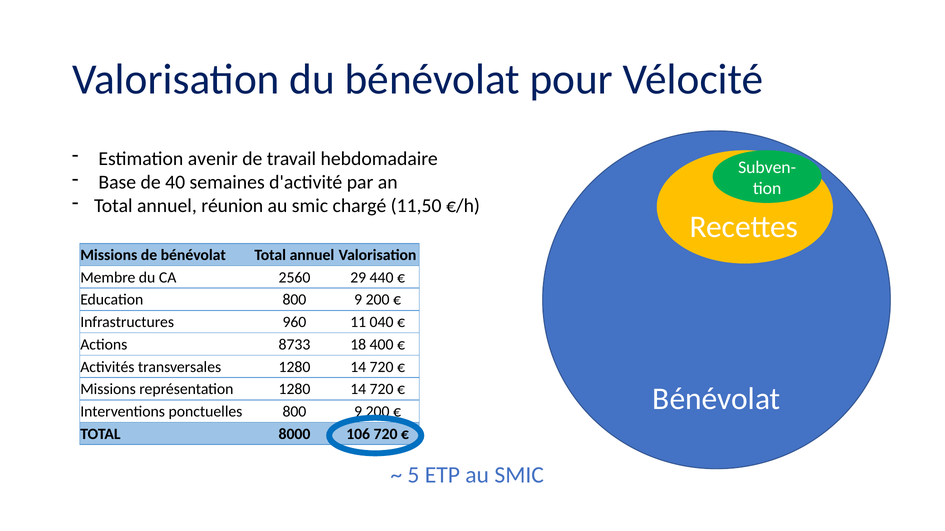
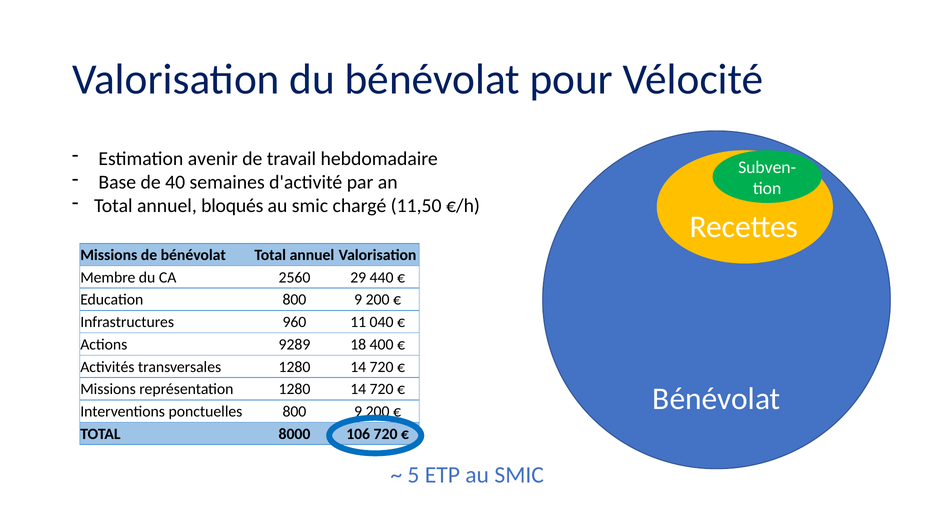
réunion: réunion -> bloqués
8733: 8733 -> 9289
